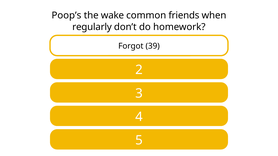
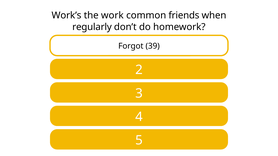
Poop’s: Poop’s -> Work’s
wake: wake -> work
